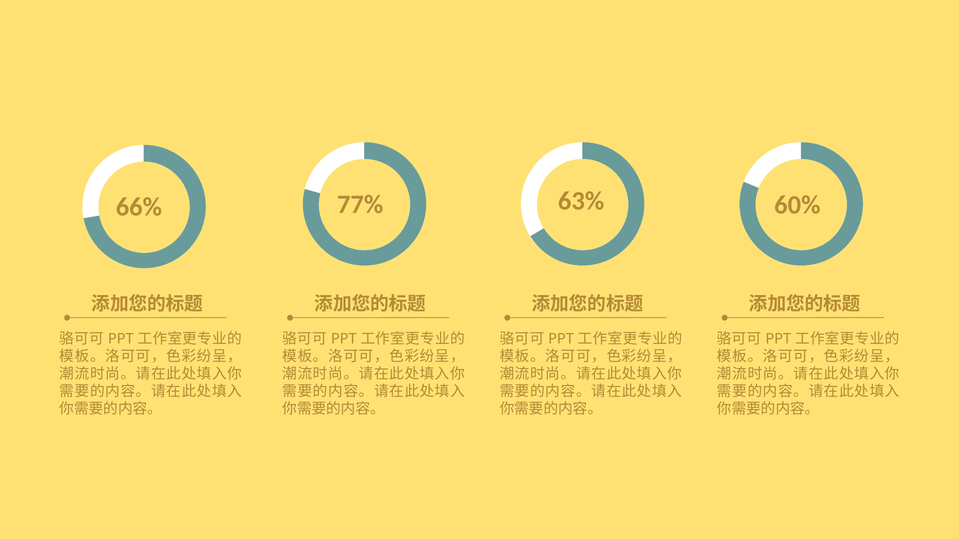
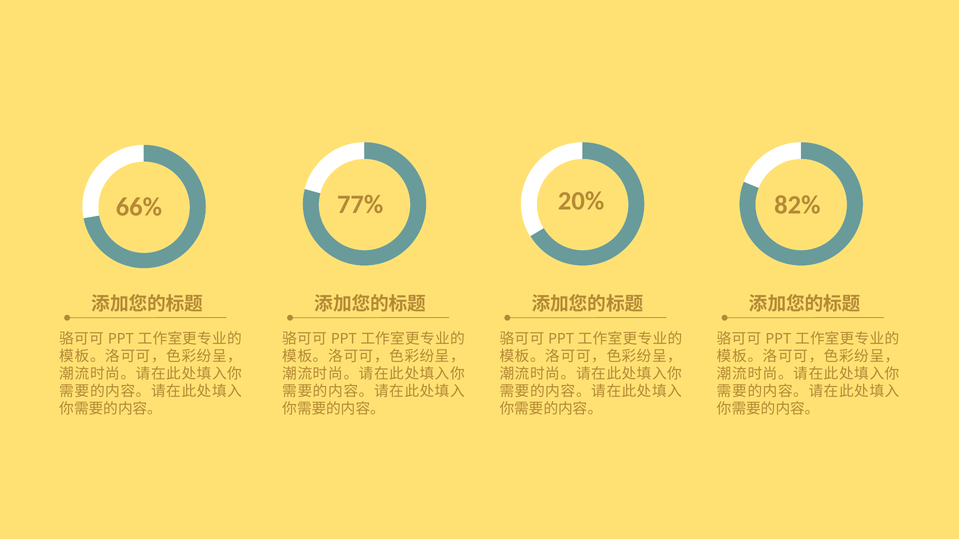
60%: 60% -> 82%
63%: 63% -> 20%
